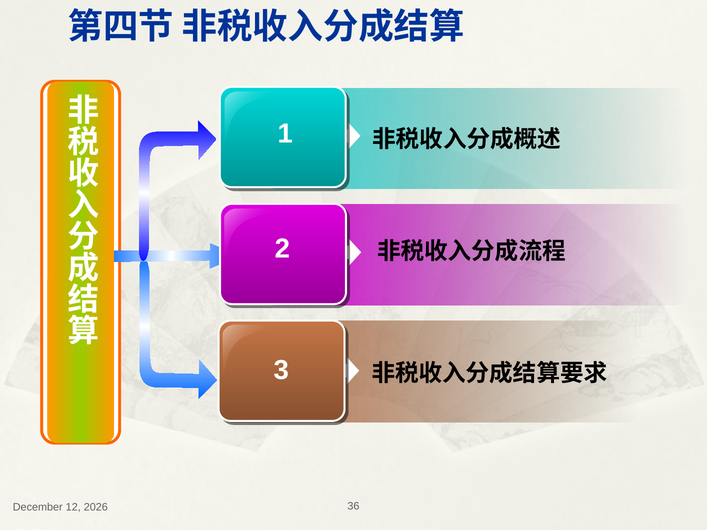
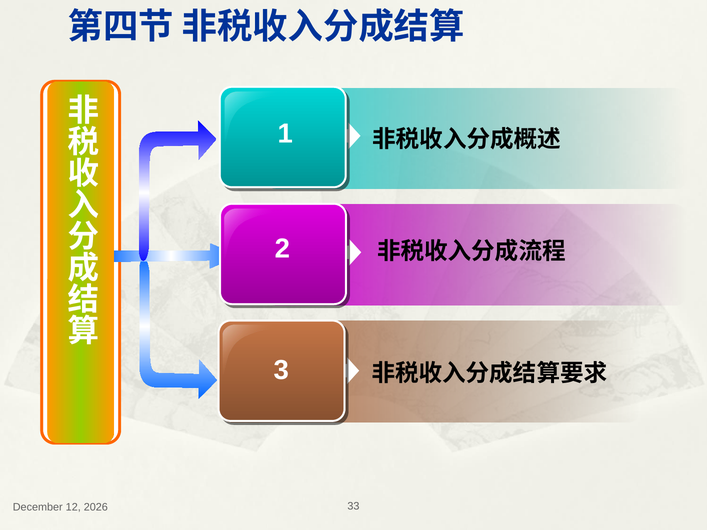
36: 36 -> 33
